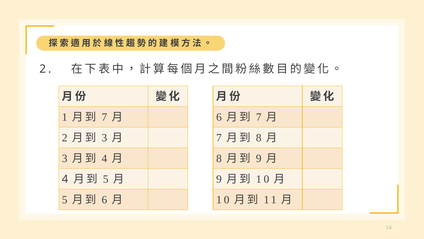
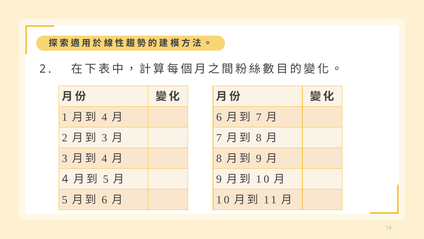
7 at (104, 117): 7 -> 4
